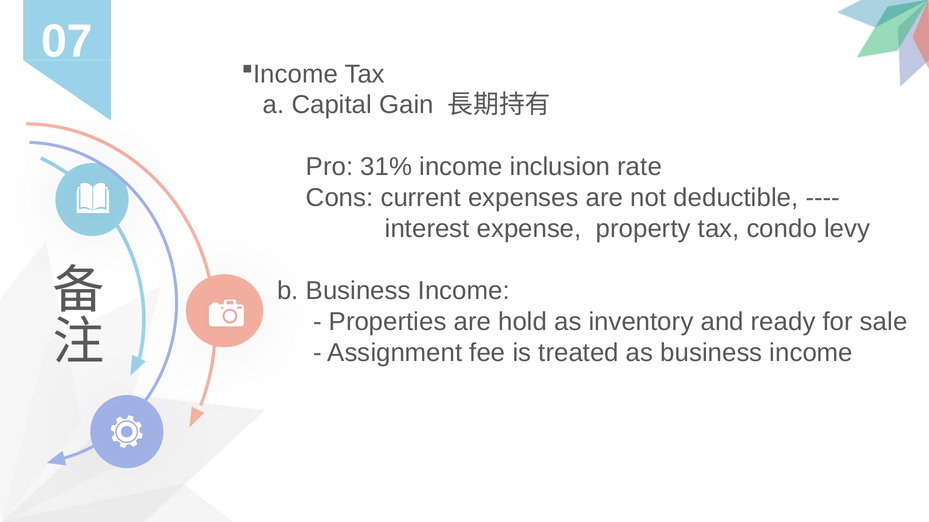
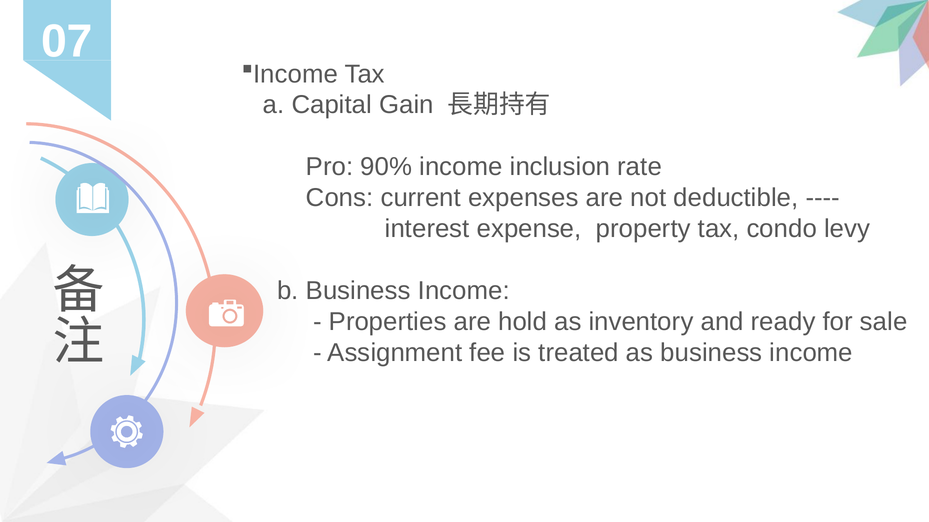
31%: 31% -> 90%
